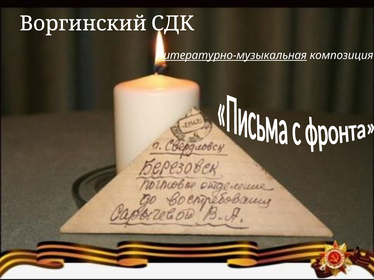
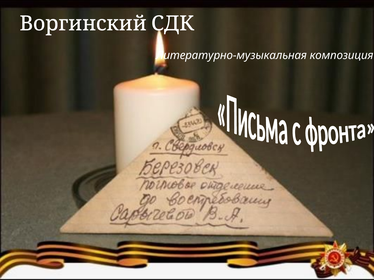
Литературно-музыкальная underline: present -> none
